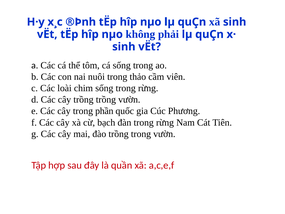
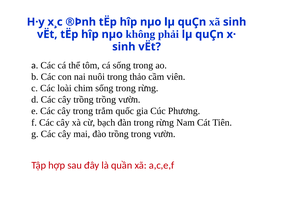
phần: phần -> trắm
